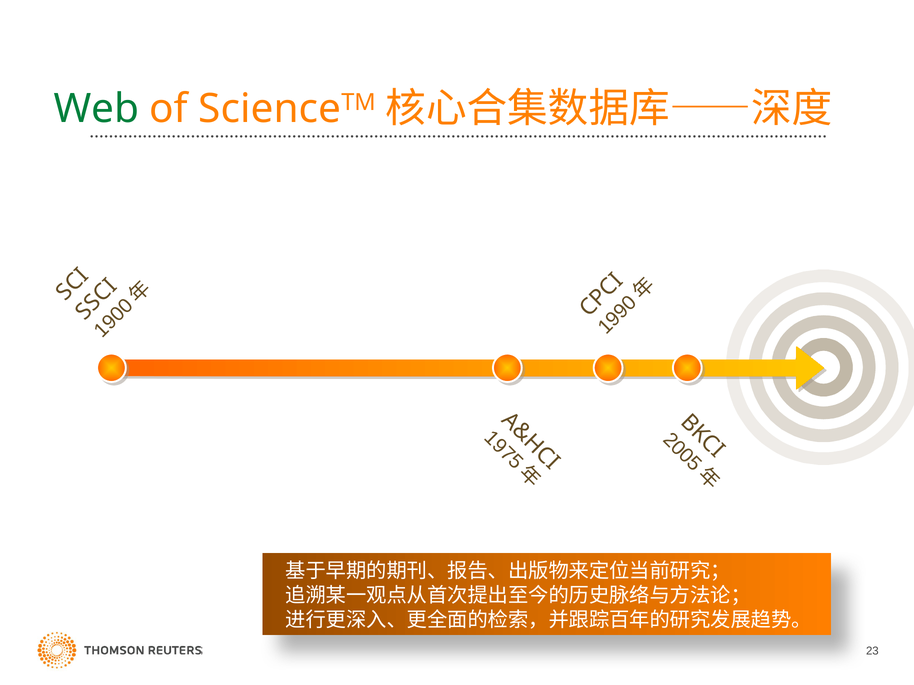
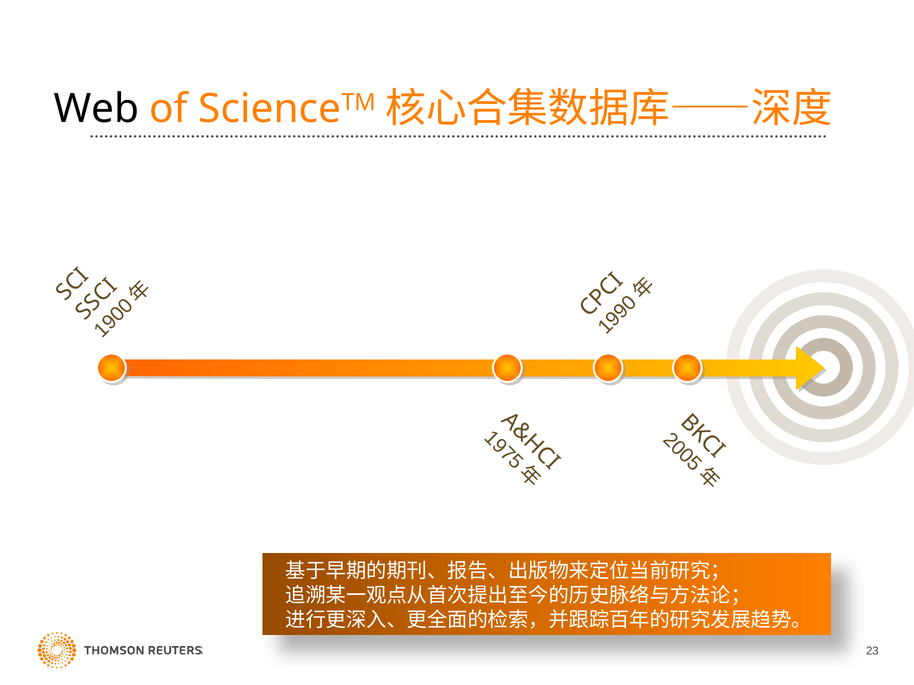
Web colour: green -> black
